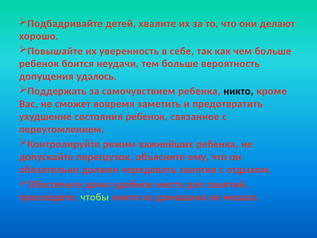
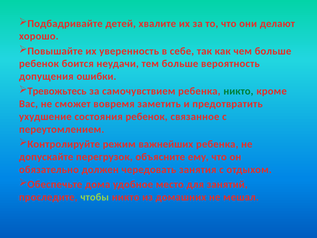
удалось: удалось -> ошибки
Поддержать: Поддержать -> Тревожьтесь
никто at (238, 91) colour: black -> green
